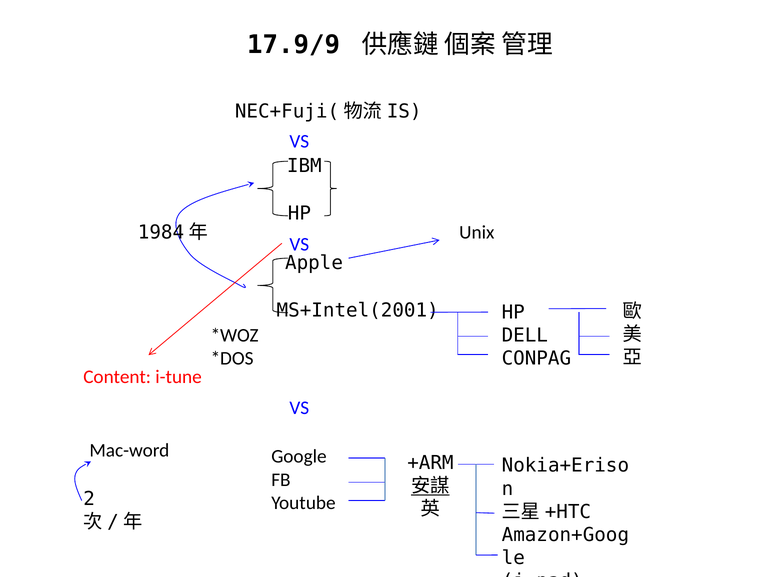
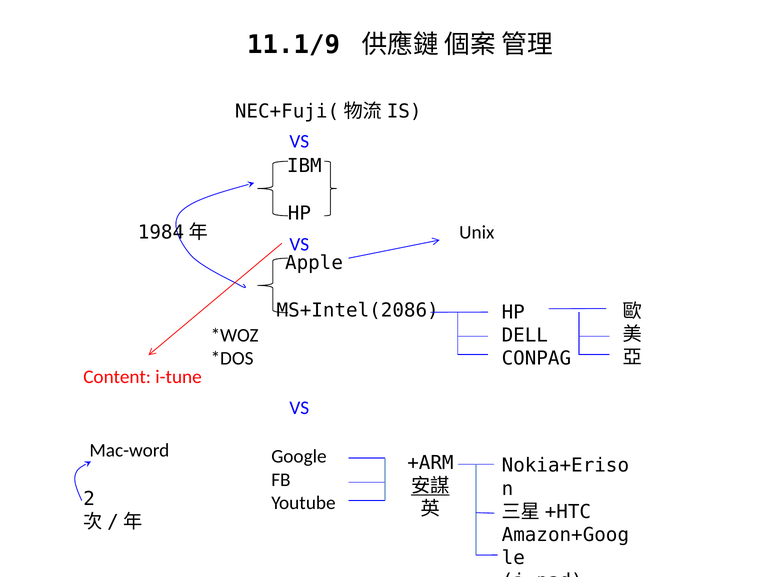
17.9/9: 17.9/9 -> 11.1/9
MS+Intel(2001: MS+Intel(2001 -> MS+Intel(2086
